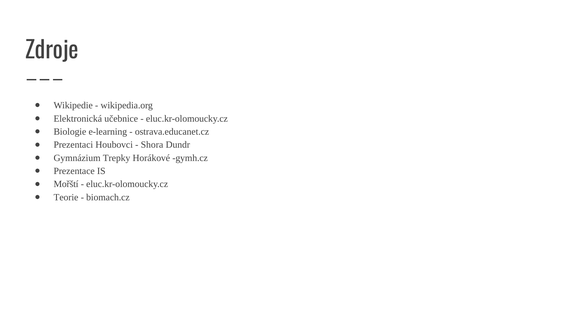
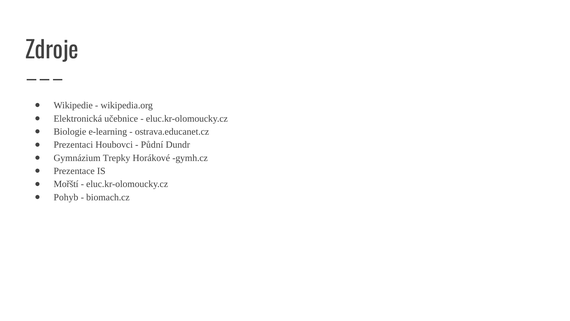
Shora: Shora -> Půdní
Teorie: Teorie -> Pohyb
